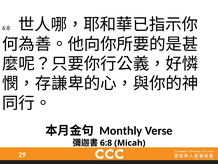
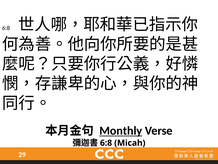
Monthly underline: none -> present
